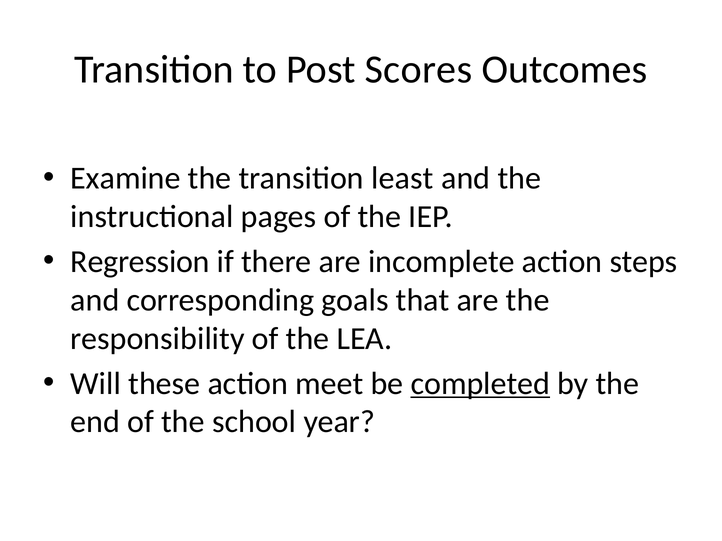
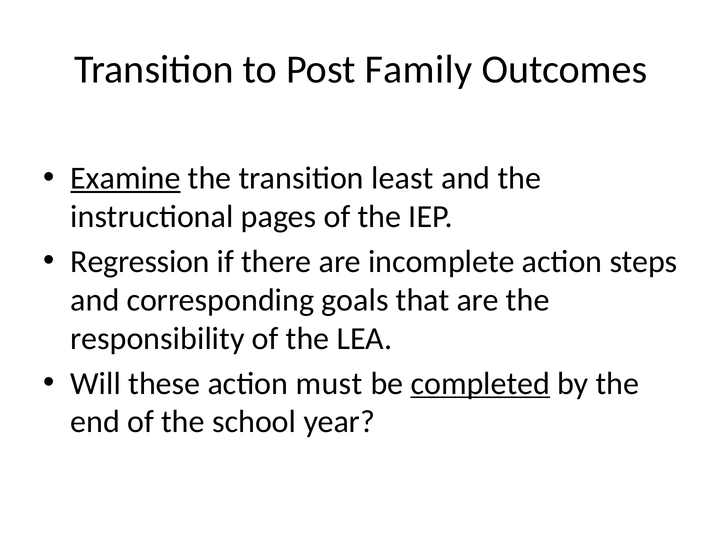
Scores: Scores -> Family
Examine underline: none -> present
meet: meet -> must
